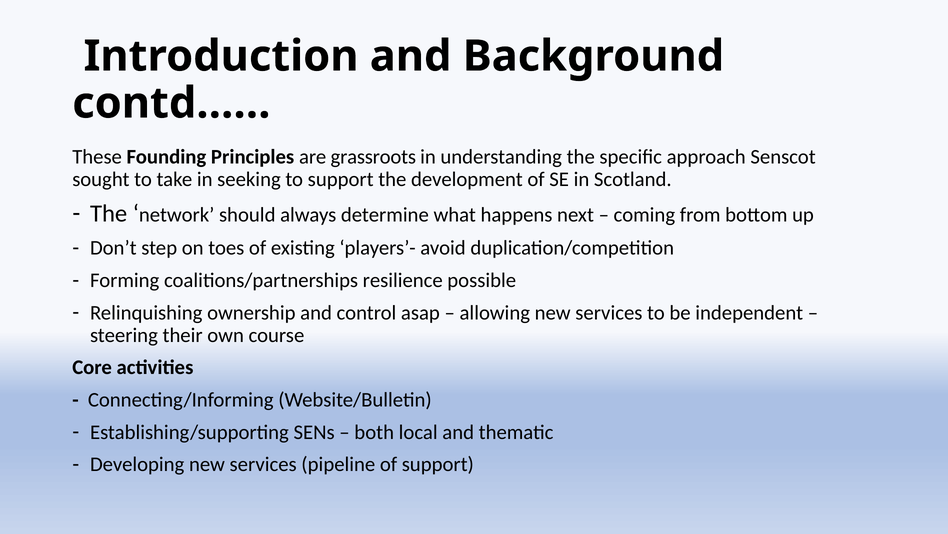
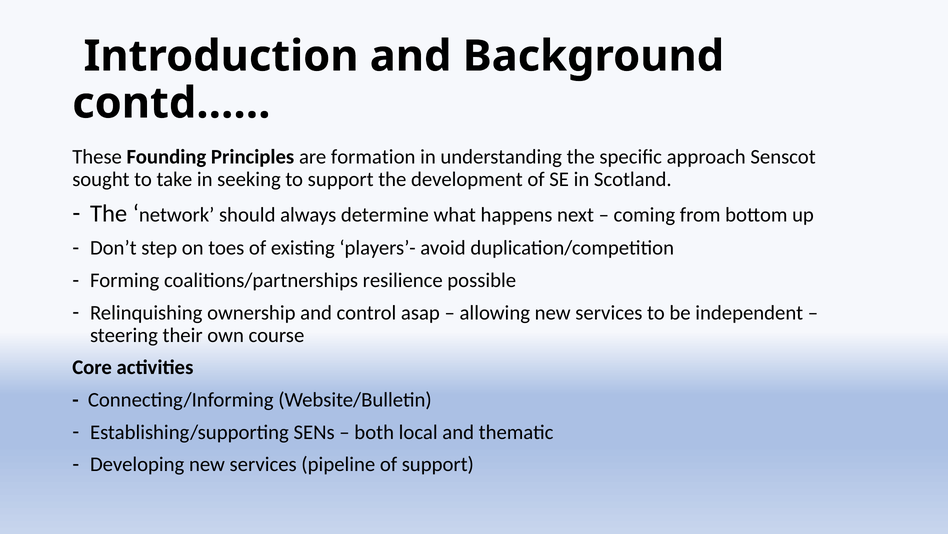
grassroots: grassroots -> formation
